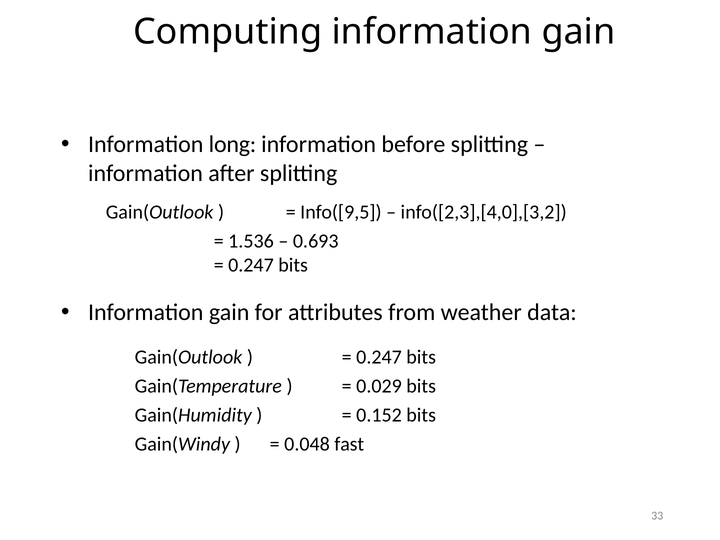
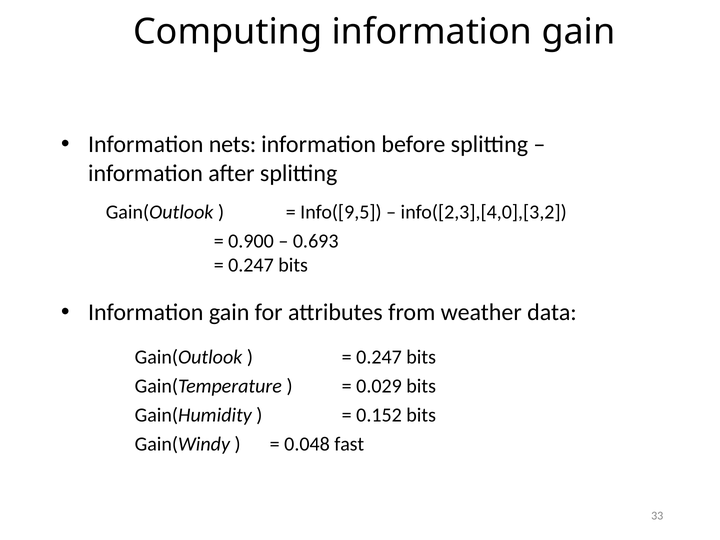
long: long -> nets
1.536: 1.536 -> 0.900
